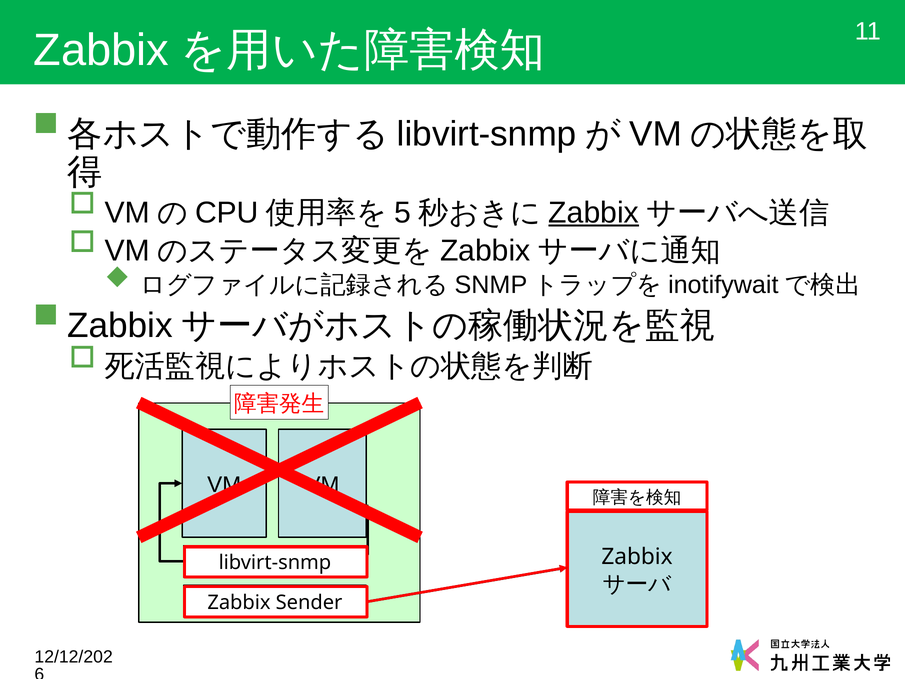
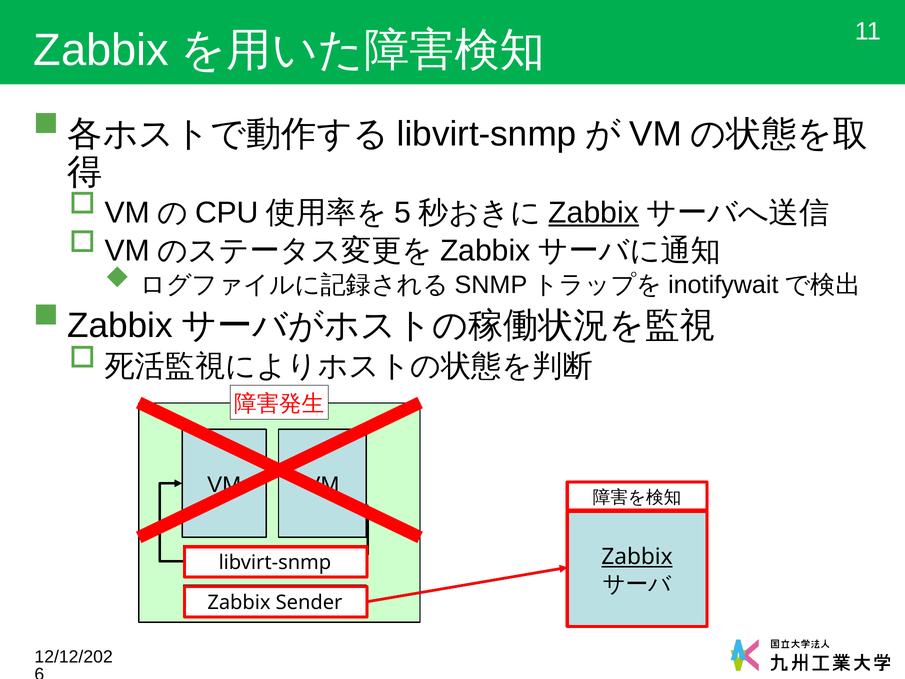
Zabbix at (637, 557) underline: none -> present
